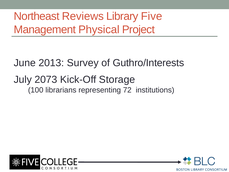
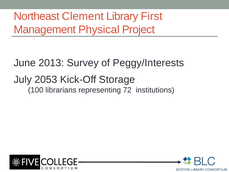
Reviews: Reviews -> Clement
Five: Five -> First
Guthro/Interests: Guthro/Interests -> Peggy/Interests
2073: 2073 -> 2053
